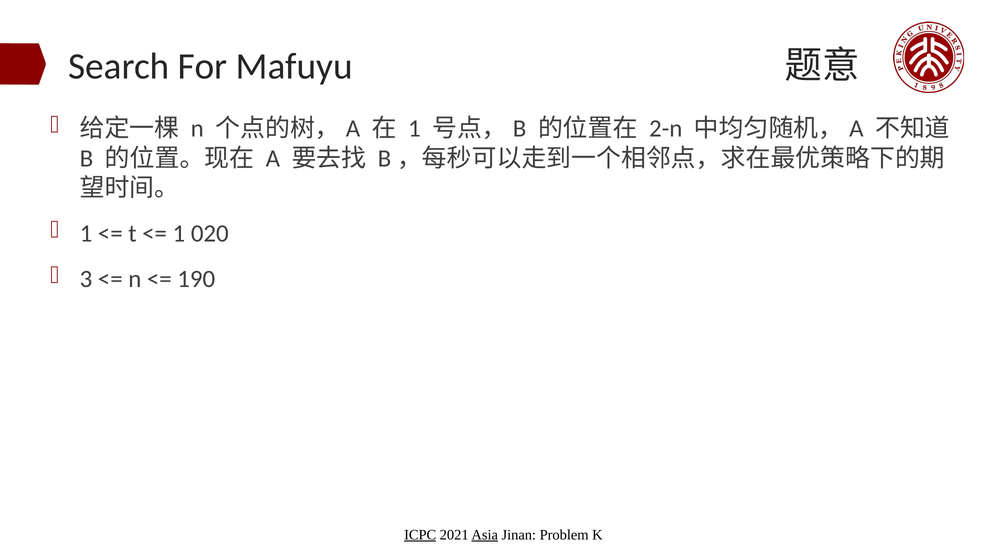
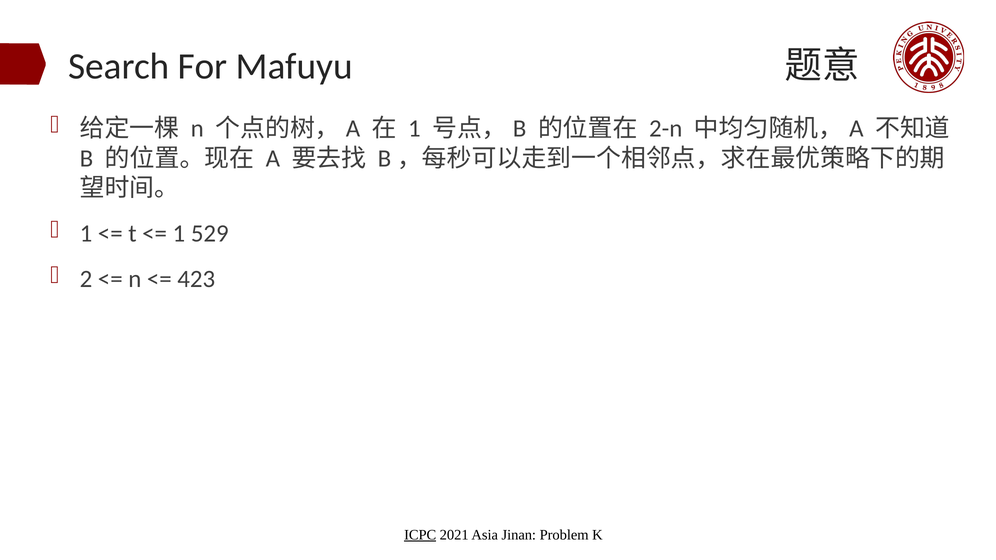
020: 020 -> 529
3: 3 -> 2
190: 190 -> 423
Asia underline: present -> none
